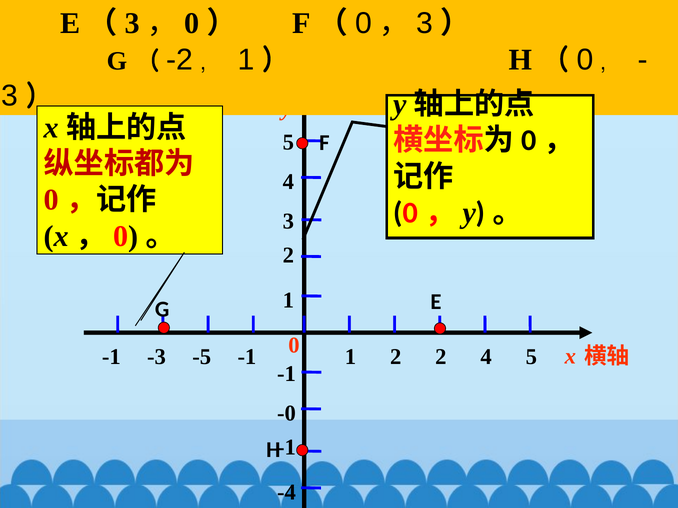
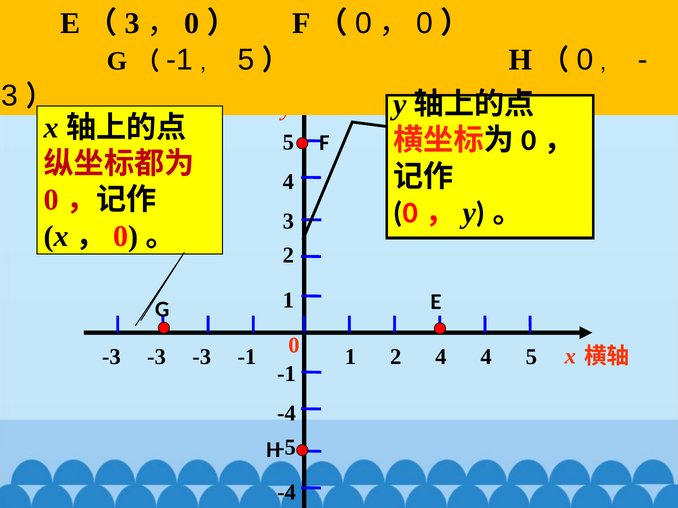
3 at (425, 24): 3 -> 0
-2 at (179, 60): -2 -> -1
1 at (246, 60): 1 -> 5
-1 at (111, 357): -1 -> -3
-5 at (202, 357): -5 -> -3
2 2: 2 -> 4
-0 at (286, 414): -0 -> -4
-1 at (286, 447): -1 -> -5
